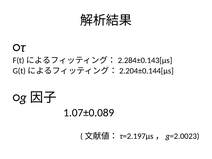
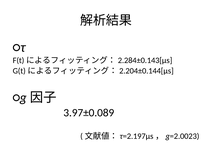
1.07±0.089: 1.07±0.089 -> 3.97±0.089
